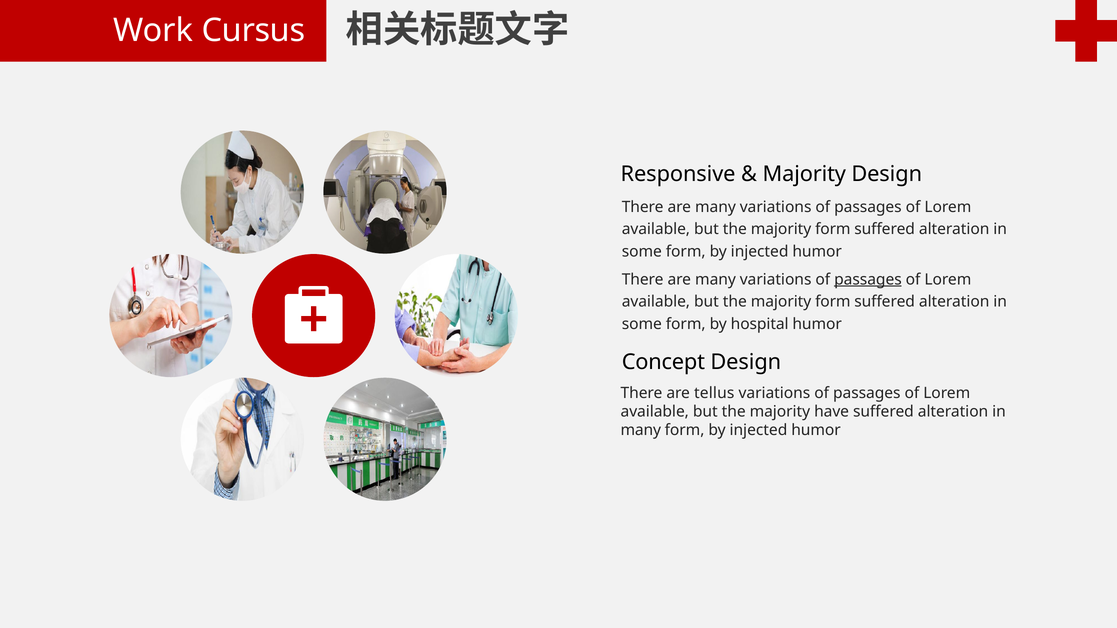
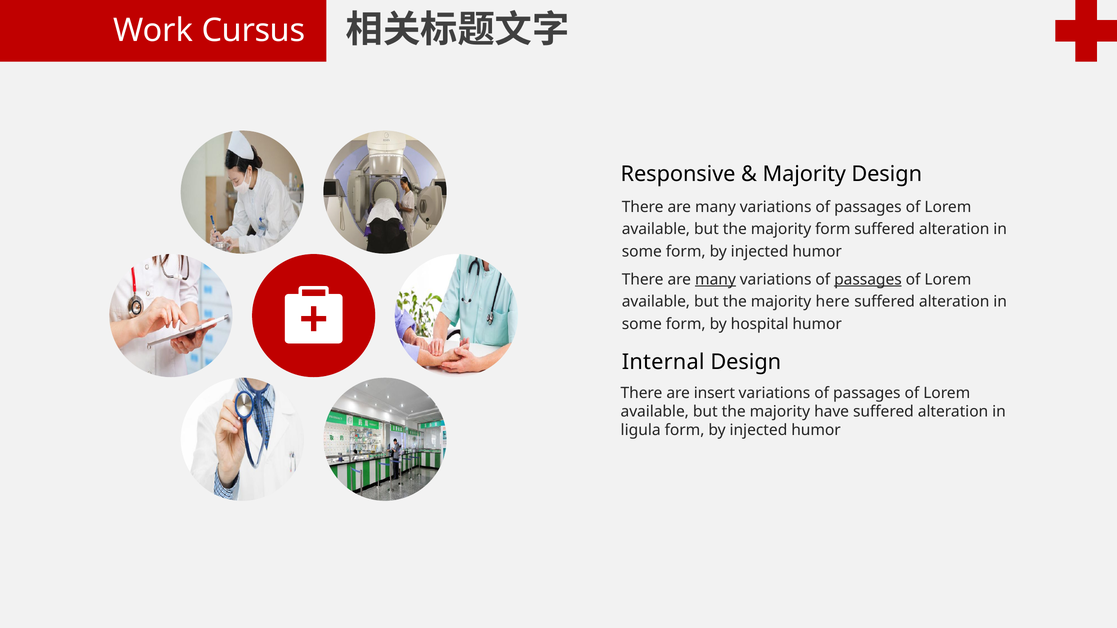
many at (716, 280) underline: none -> present
form at (833, 302): form -> here
Concept: Concept -> Internal
tellus: tellus -> insert
many at (641, 430): many -> ligula
